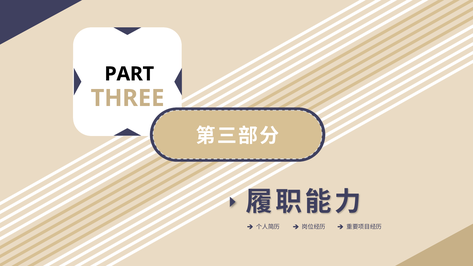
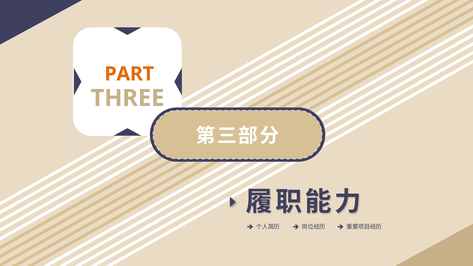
PART colour: black -> orange
